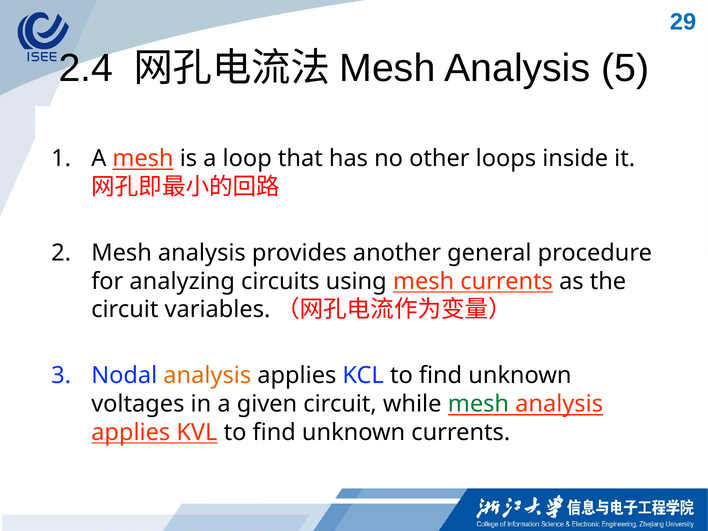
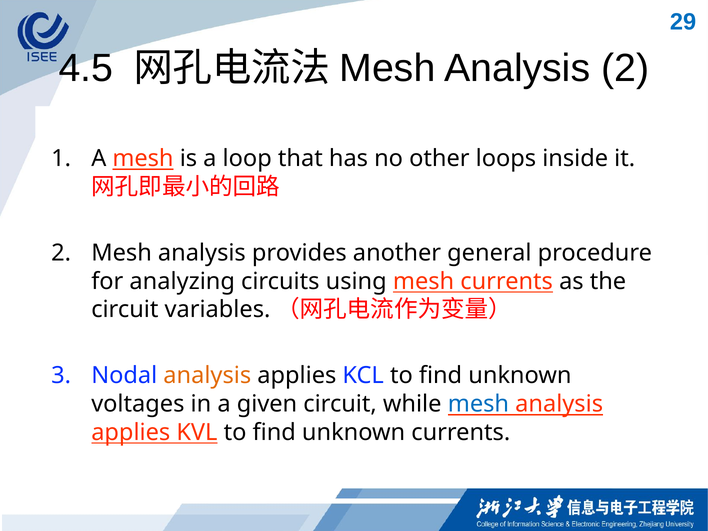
2.4: 2.4 -> 4.5
Analysis 5: 5 -> 2
mesh at (478, 404) colour: green -> blue
